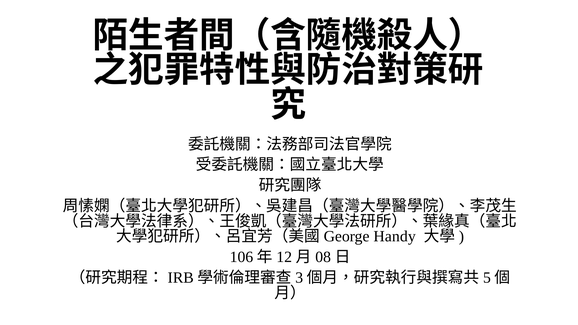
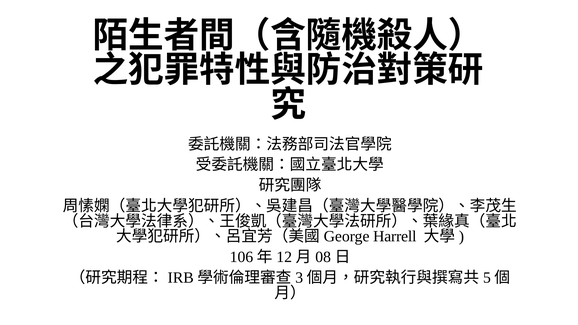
Handy: Handy -> Harrell
